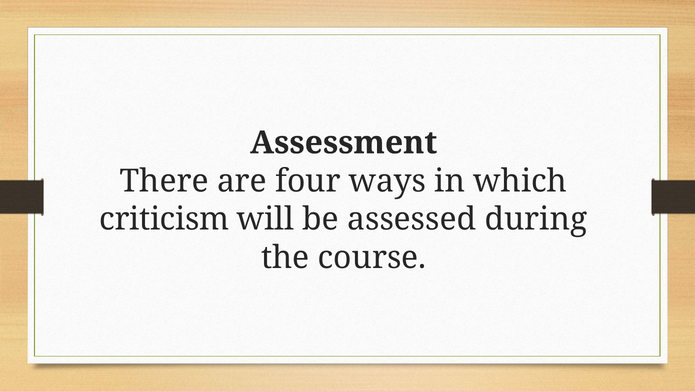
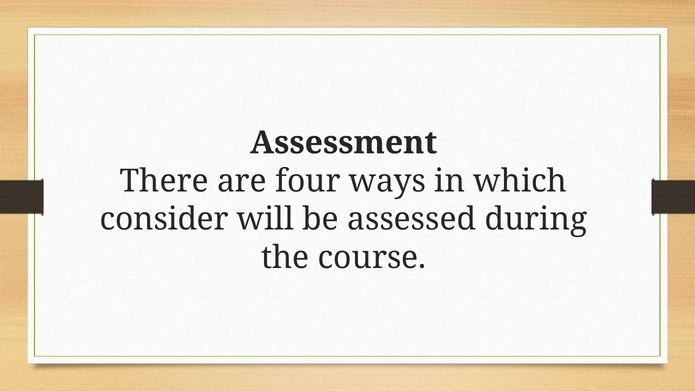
criticism: criticism -> consider
